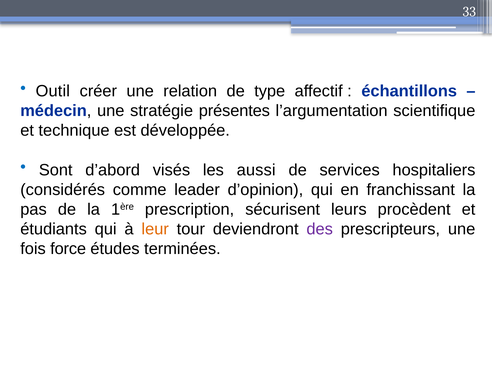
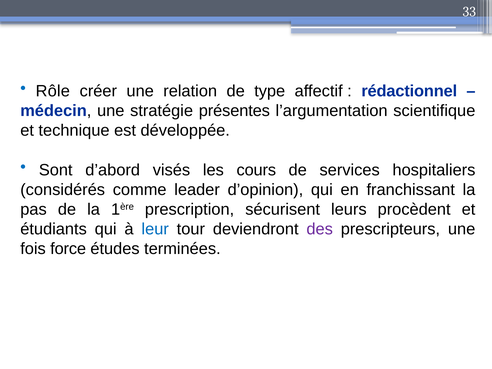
Outil: Outil -> Rôle
échantillons: échantillons -> rédactionnel
aussi: aussi -> cours
leur colour: orange -> blue
